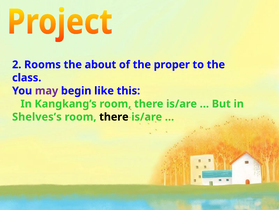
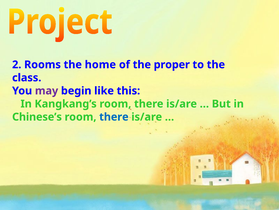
about: about -> home
Shelves’s: Shelves’s -> Chinese’s
there at (114, 117) colour: black -> blue
